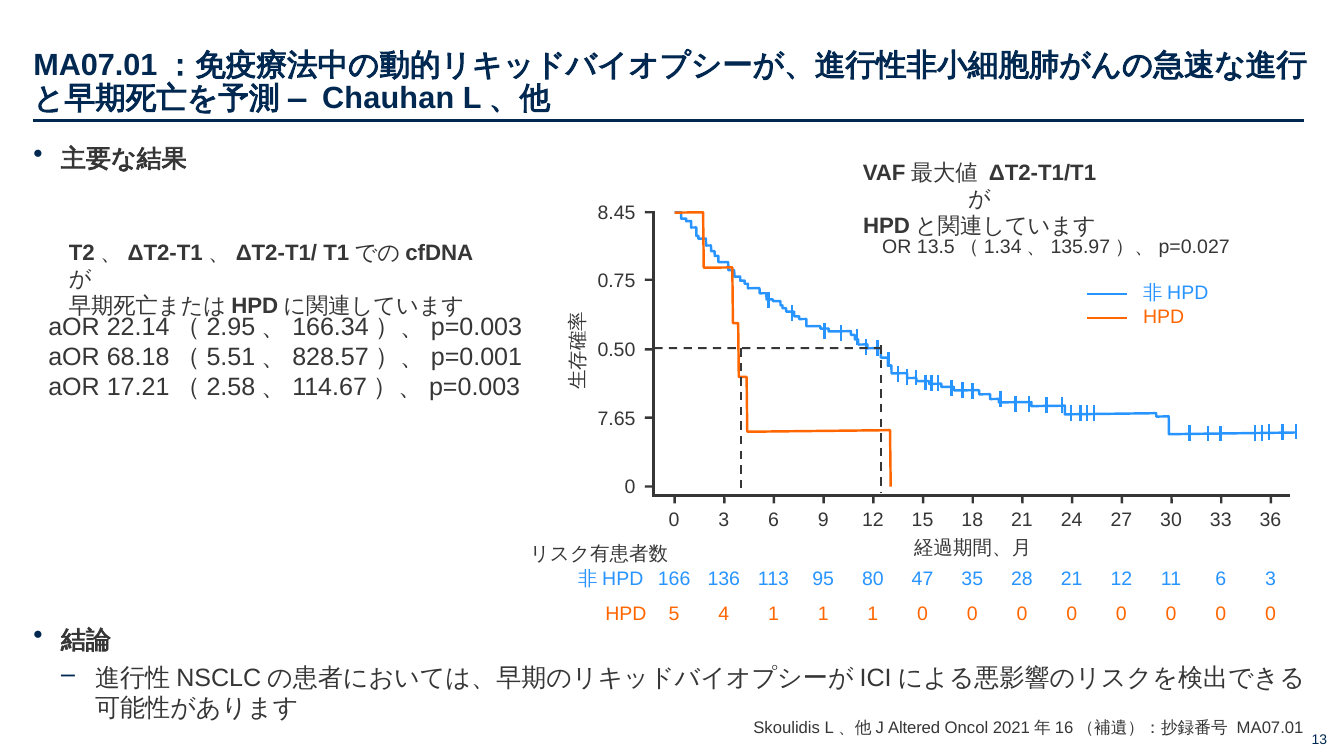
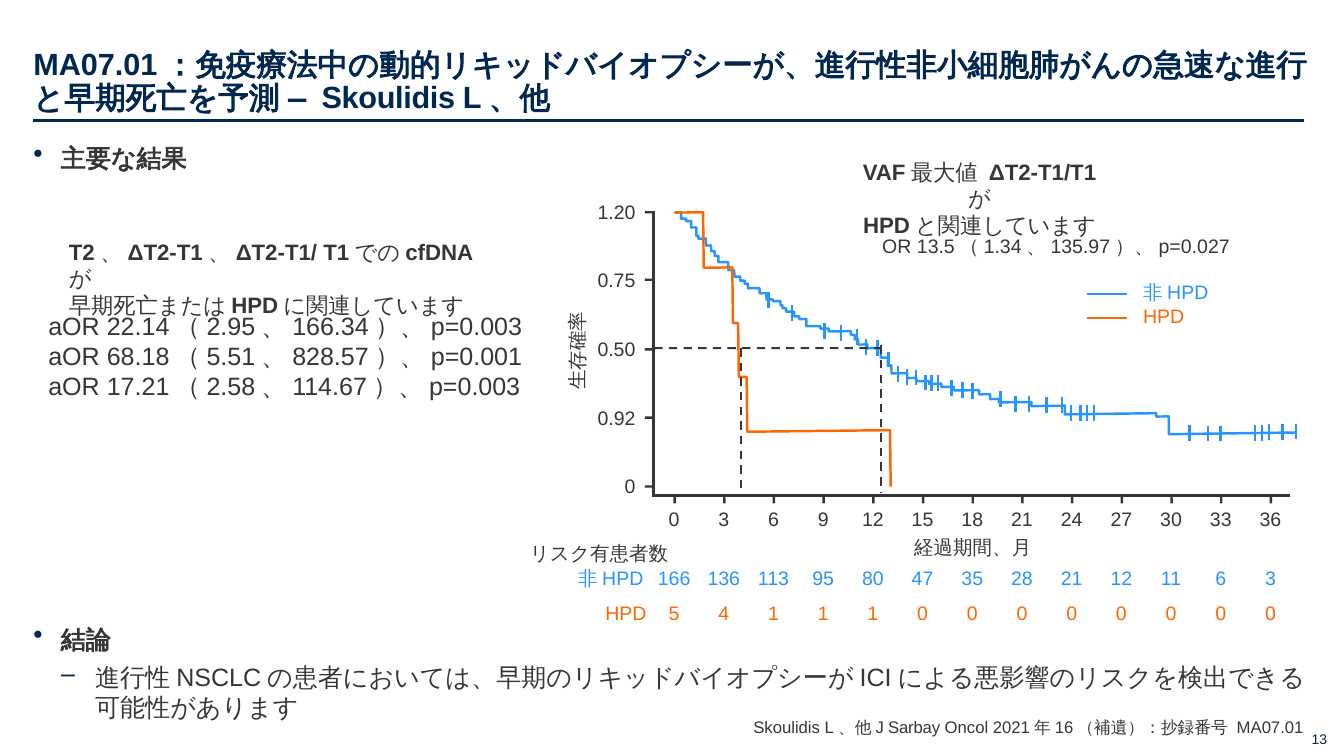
Chauhan at (388, 98): Chauhan -> Skoulidis
8.45: 8.45 -> 1.20
7.65: 7.65 -> 0.92
Altered: Altered -> Sarbay
